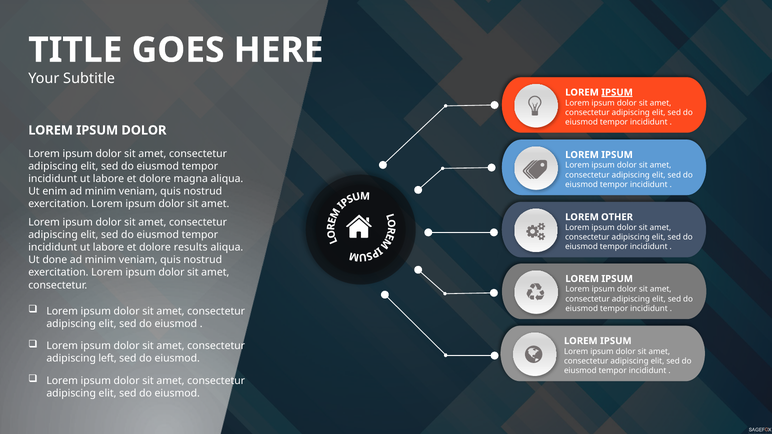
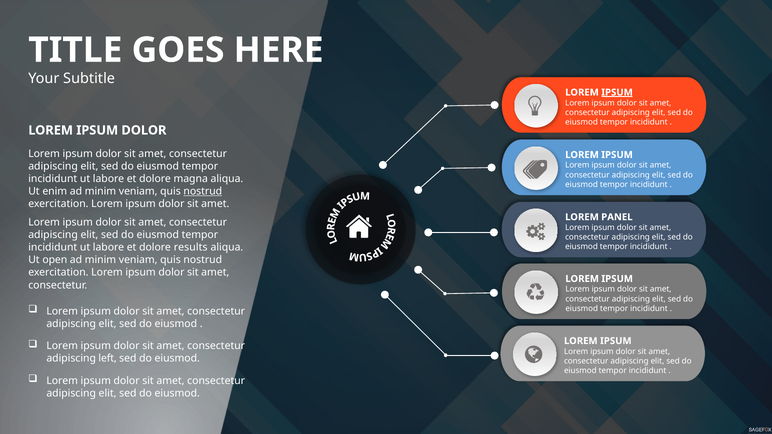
nostrud at (203, 192) underline: none -> present
OTHER: OTHER -> PANEL
done: done -> open
